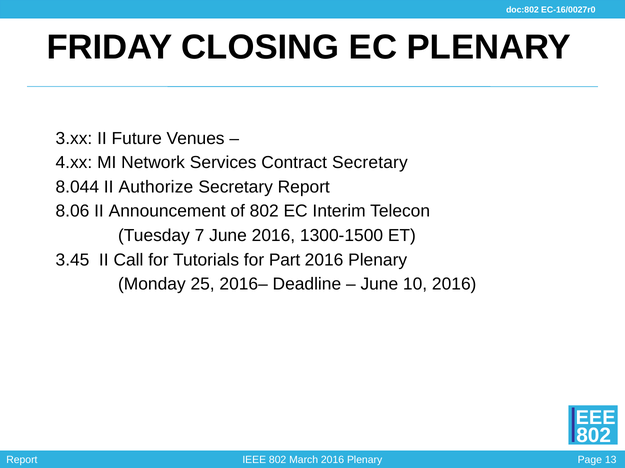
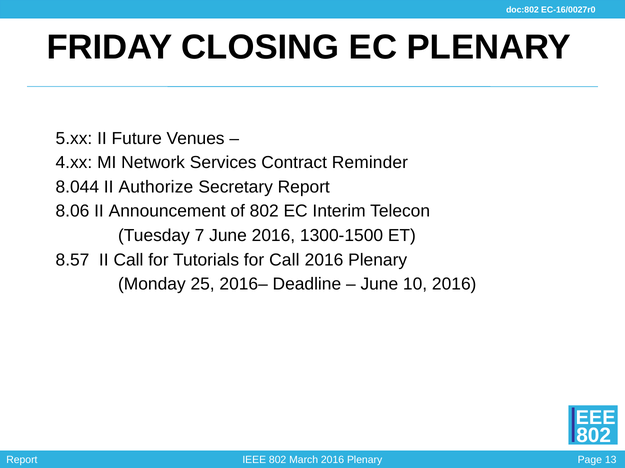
3.xx: 3.xx -> 5.xx
Contract Secretary: Secretary -> Reminder
3.45: 3.45 -> 8.57
for Part: Part -> Call
